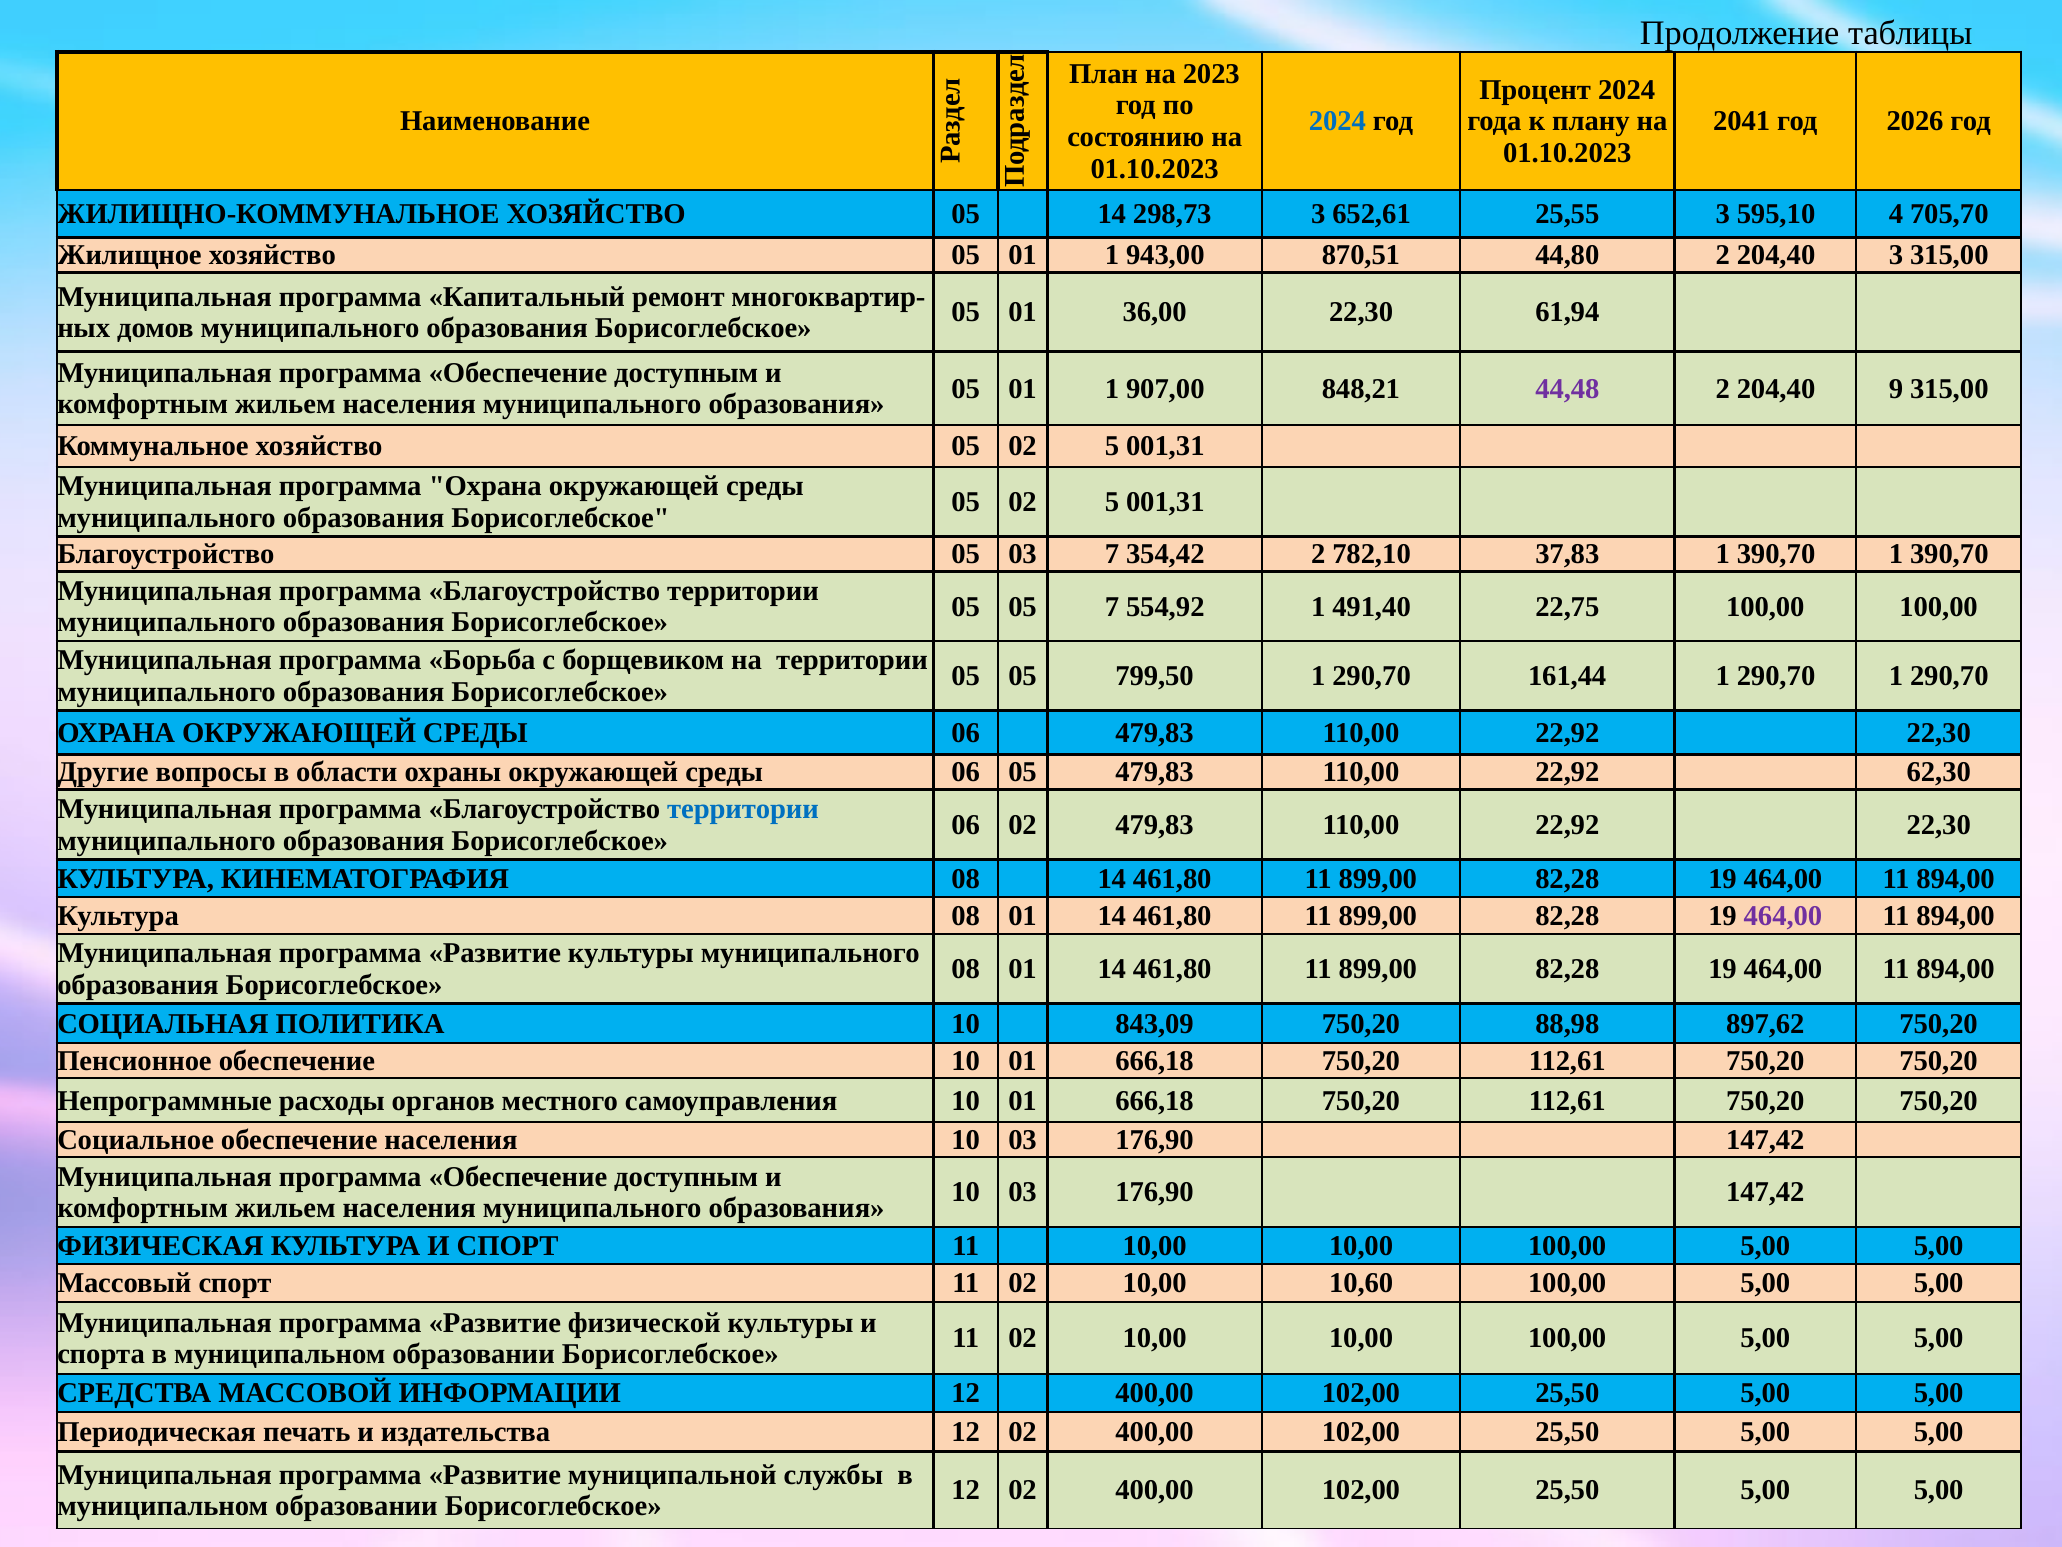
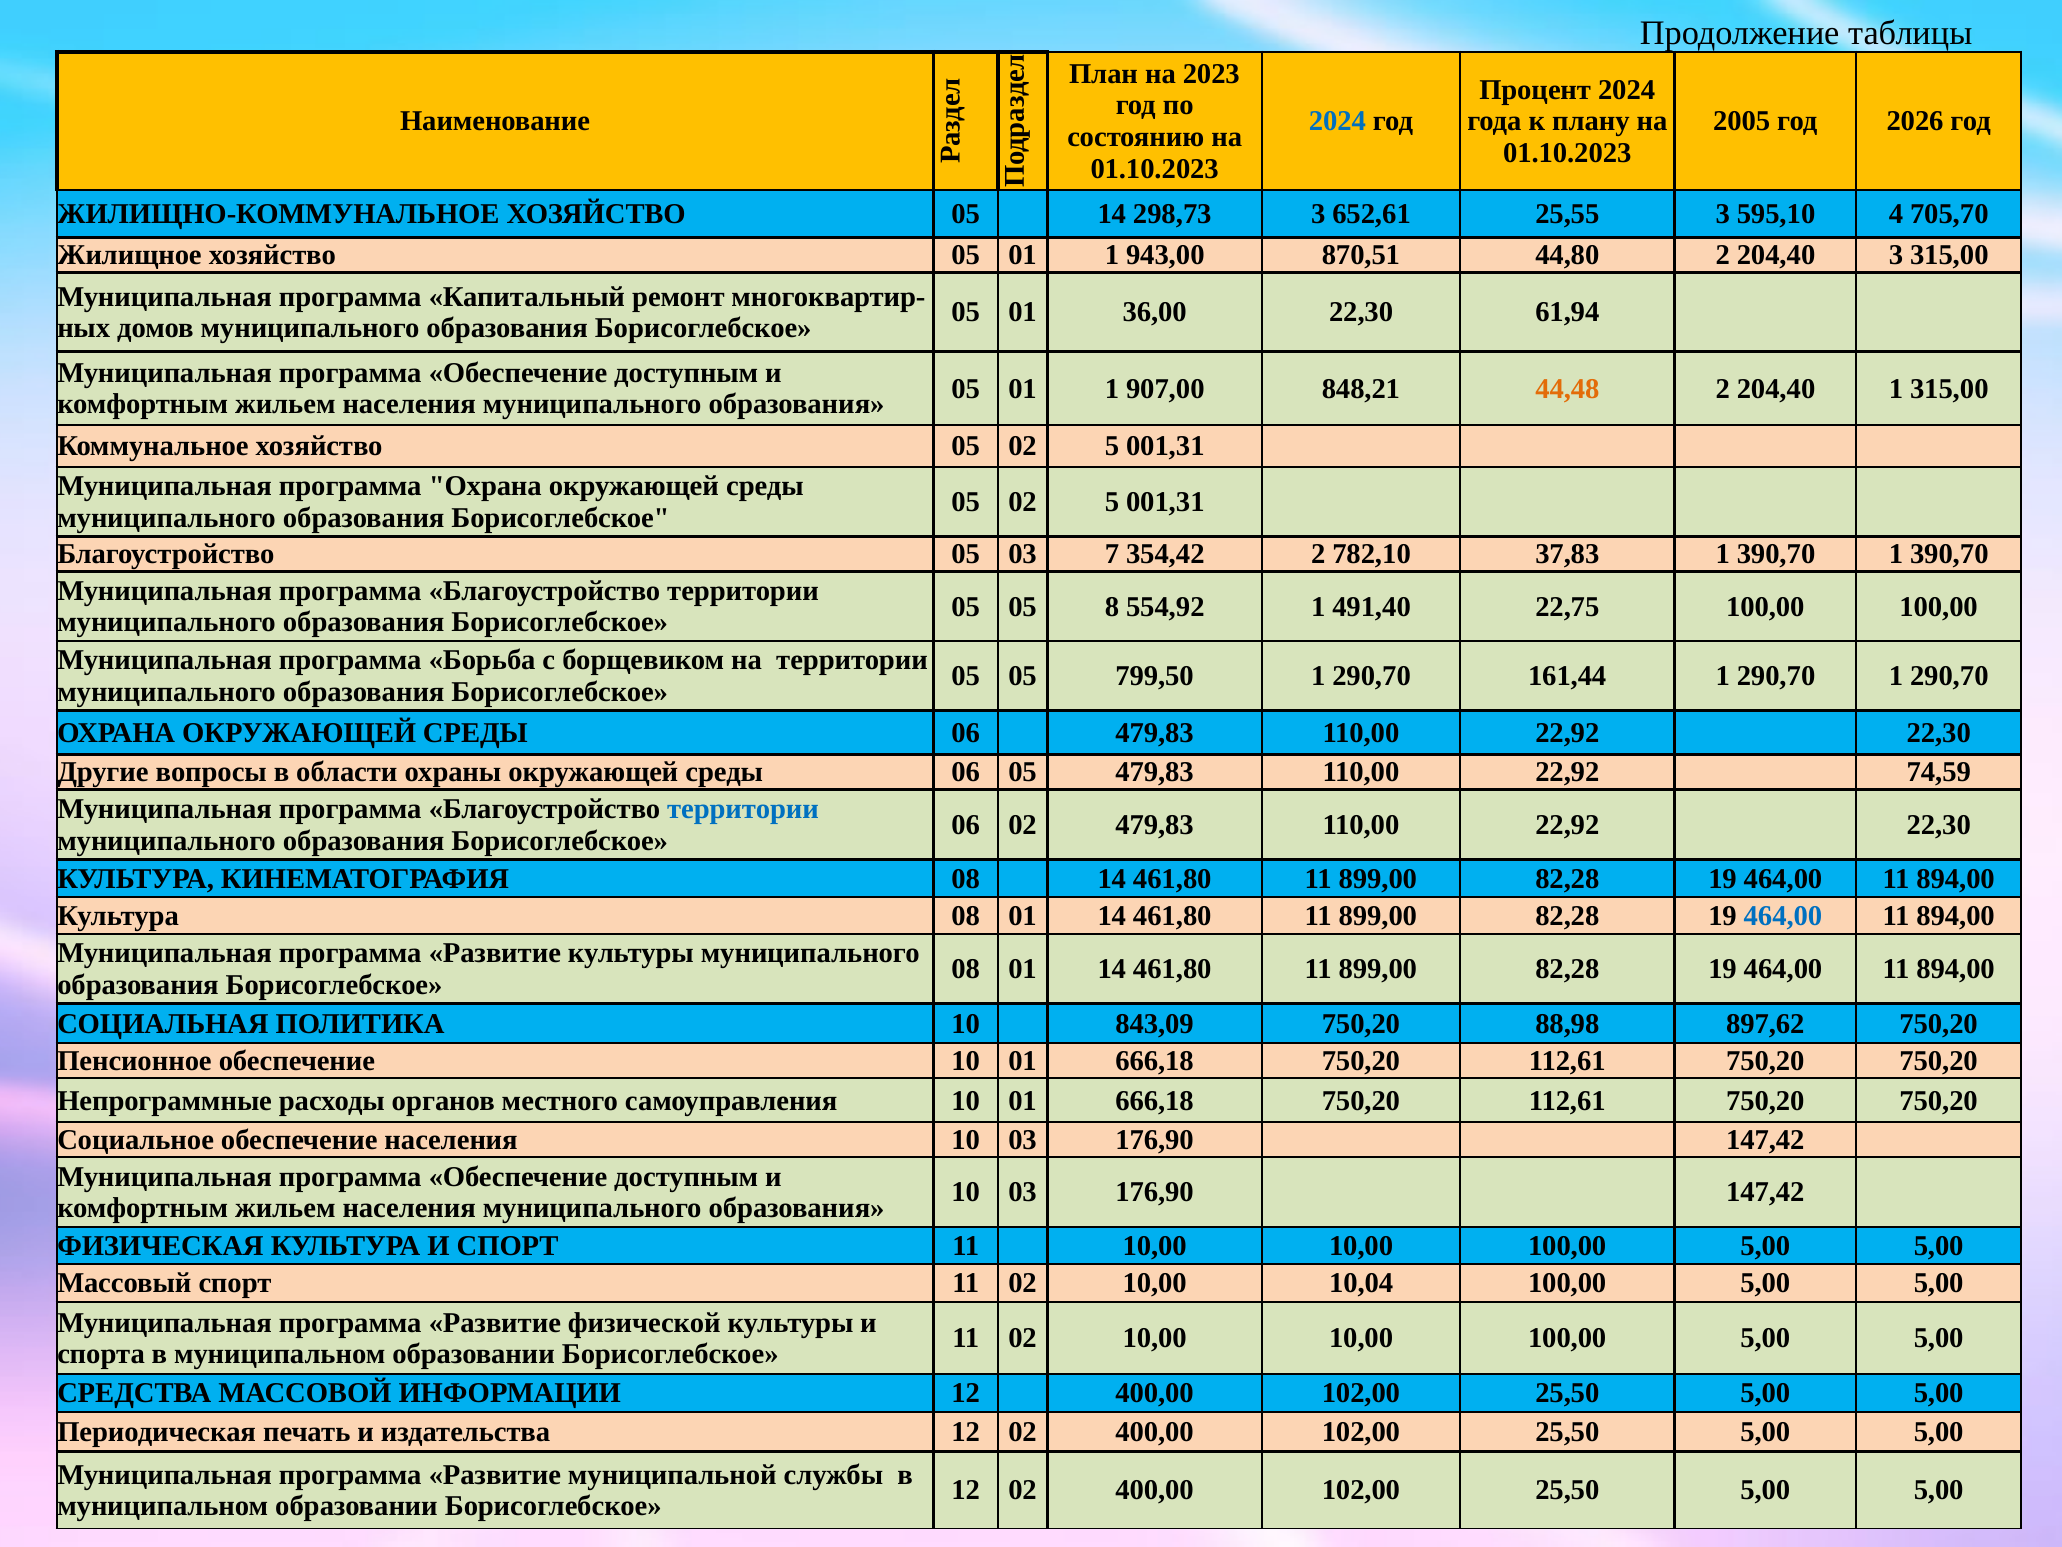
2041: 2041 -> 2005
44,48 colour: purple -> orange
204,40 9: 9 -> 1
05 7: 7 -> 8
62,30: 62,30 -> 74,59
464,00 at (1783, 916) colour: purple -> blue
10,60: 10,60 -> 10,04
